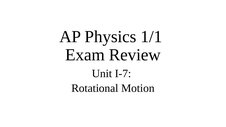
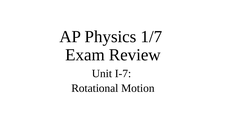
1/1: 1/1 -> 1/7
